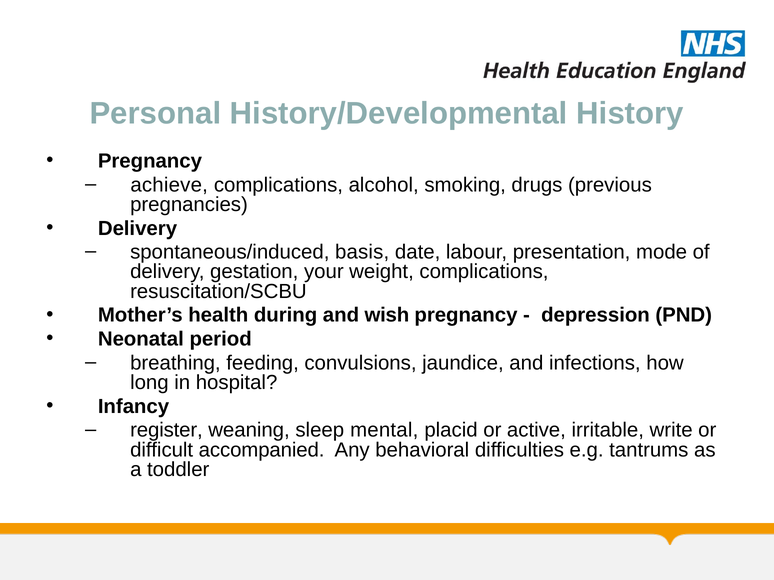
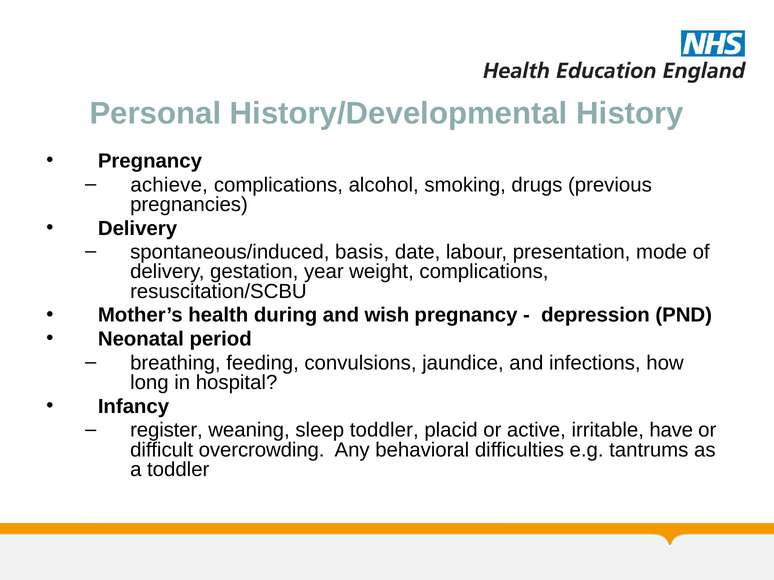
your: your -> year
sleep mental: mental -> toddler
write: write -> have
accompanied: accompanied -> overcrowding
